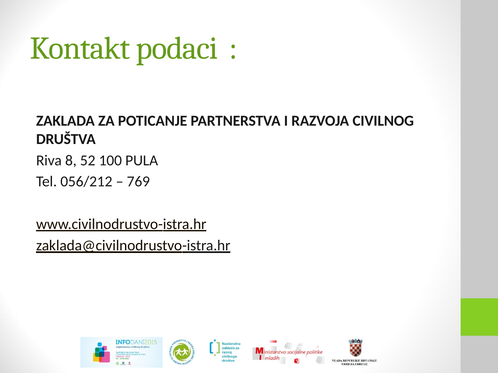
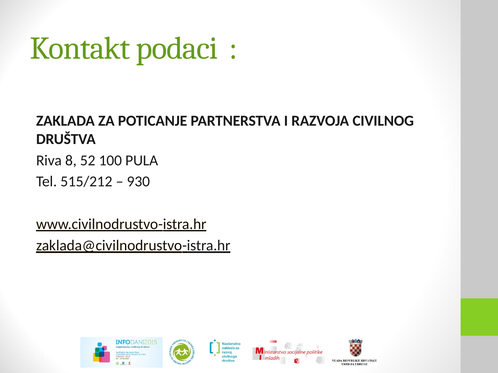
056/212: 056/212 -> 515/212
769: 769 -> 930
